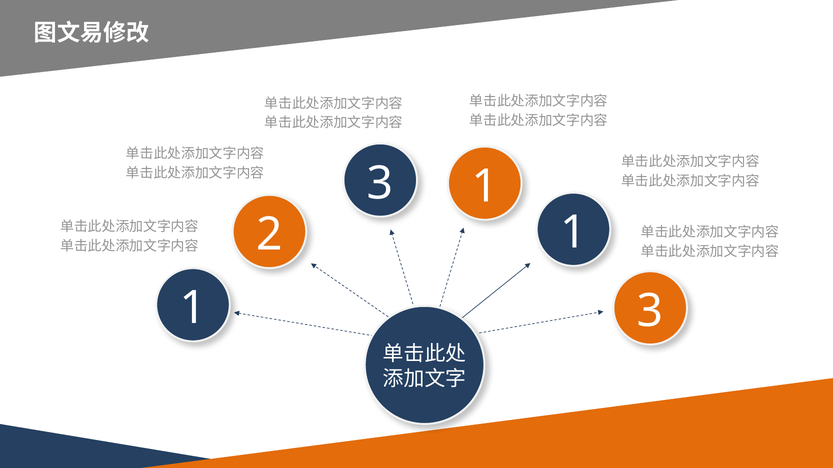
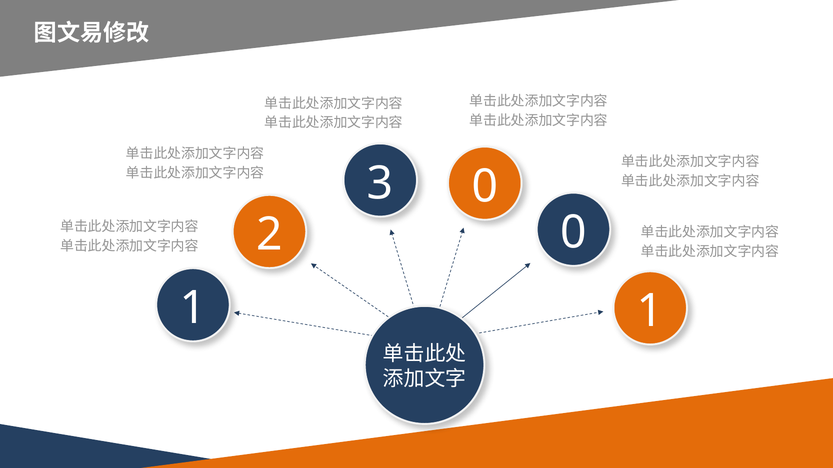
3 1: 1 -> 0
2 1: 1 -> 0
1 3: 3 -> 1
